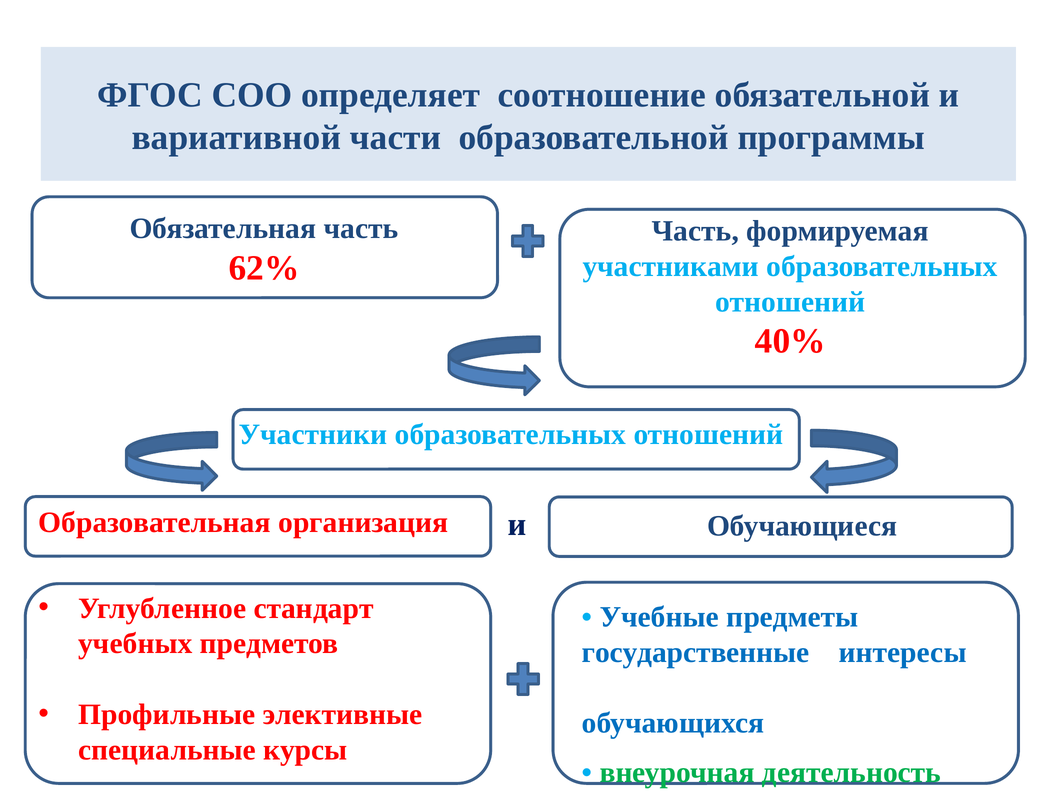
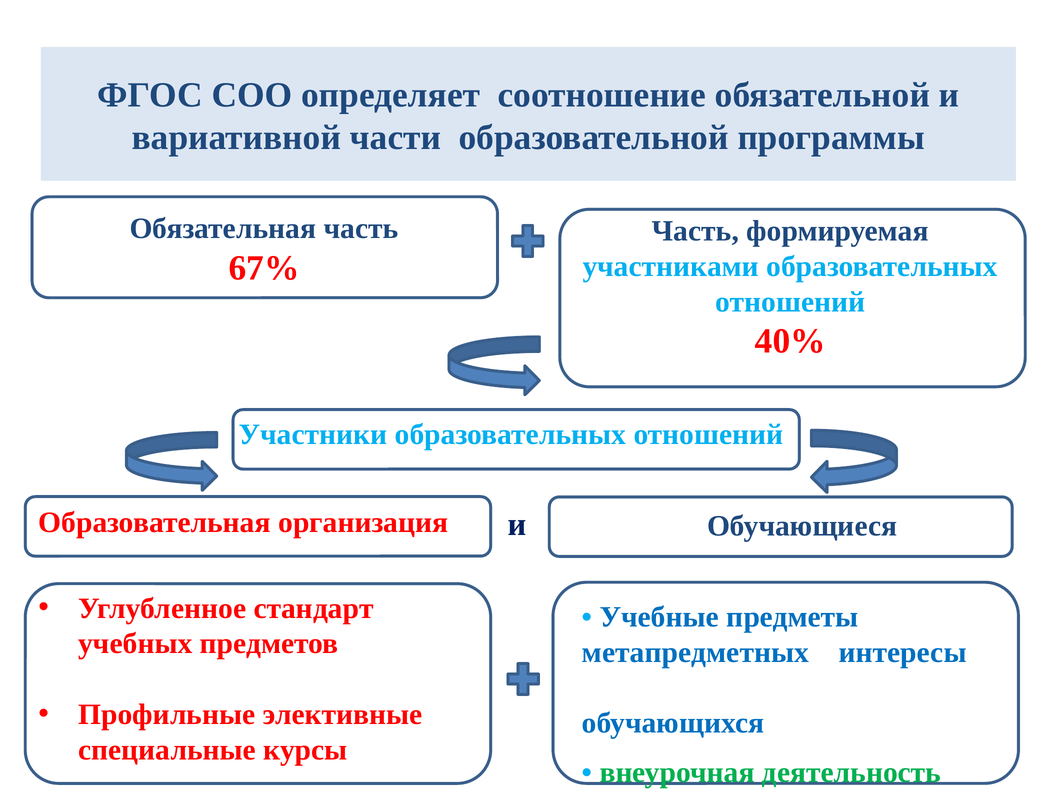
62%: 62% -> 67%
государственные: государственные -> метапредметных
